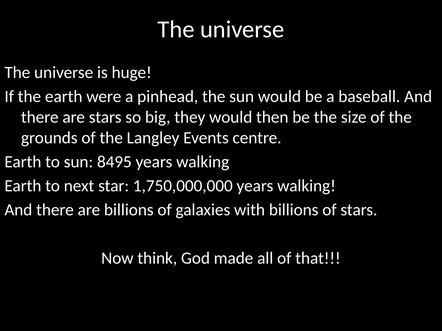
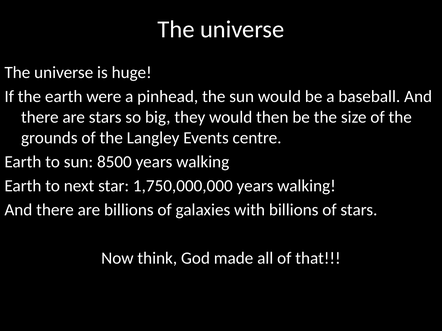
8495: 8495 -> 8500
